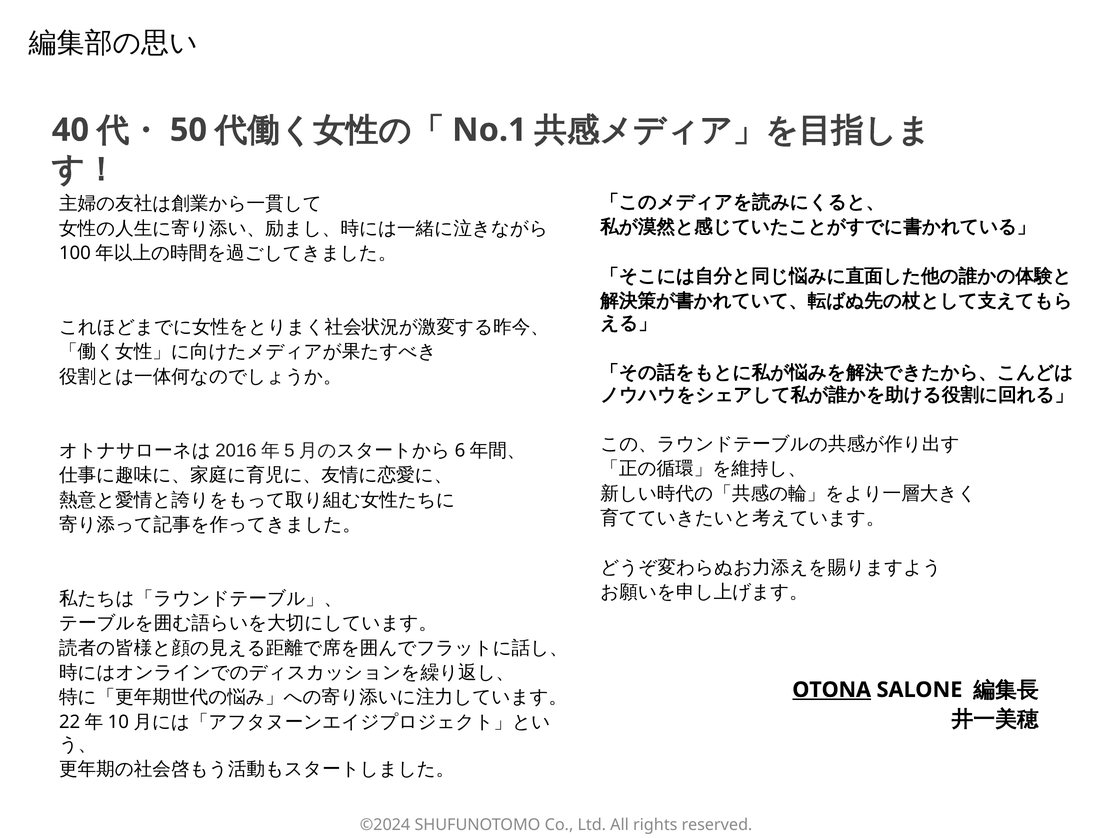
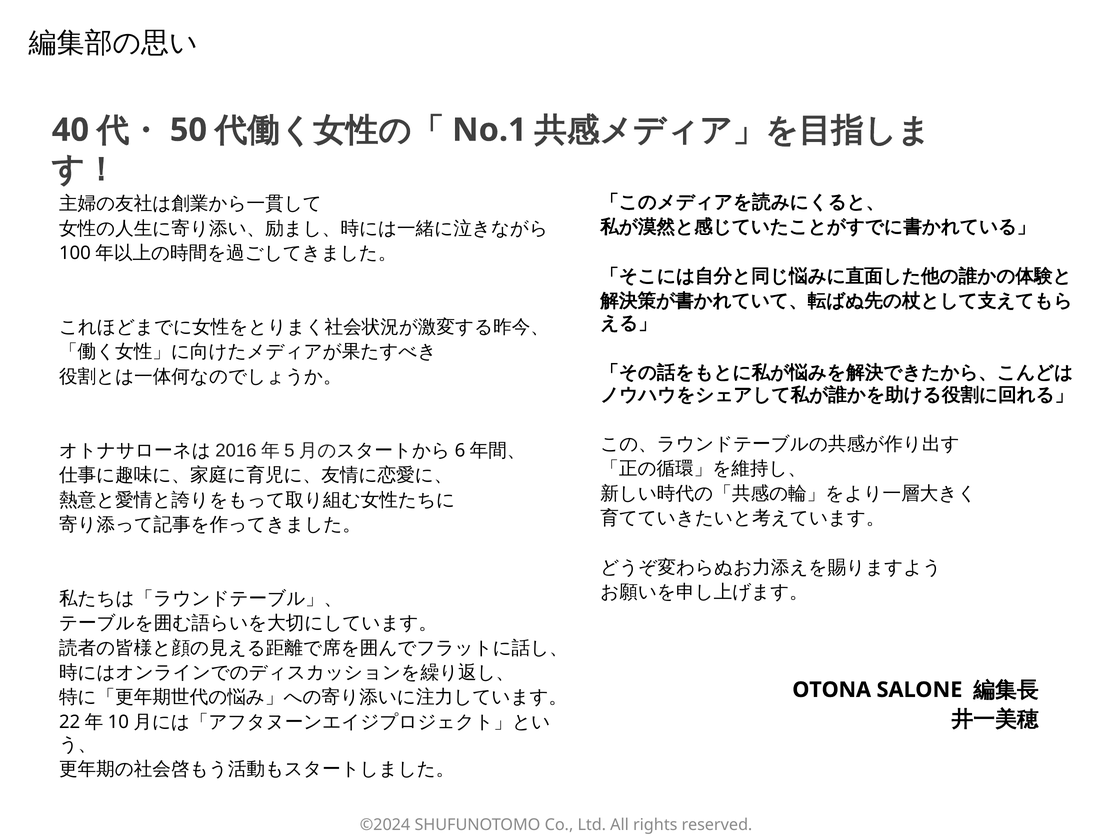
OTONA underline: present -> none
